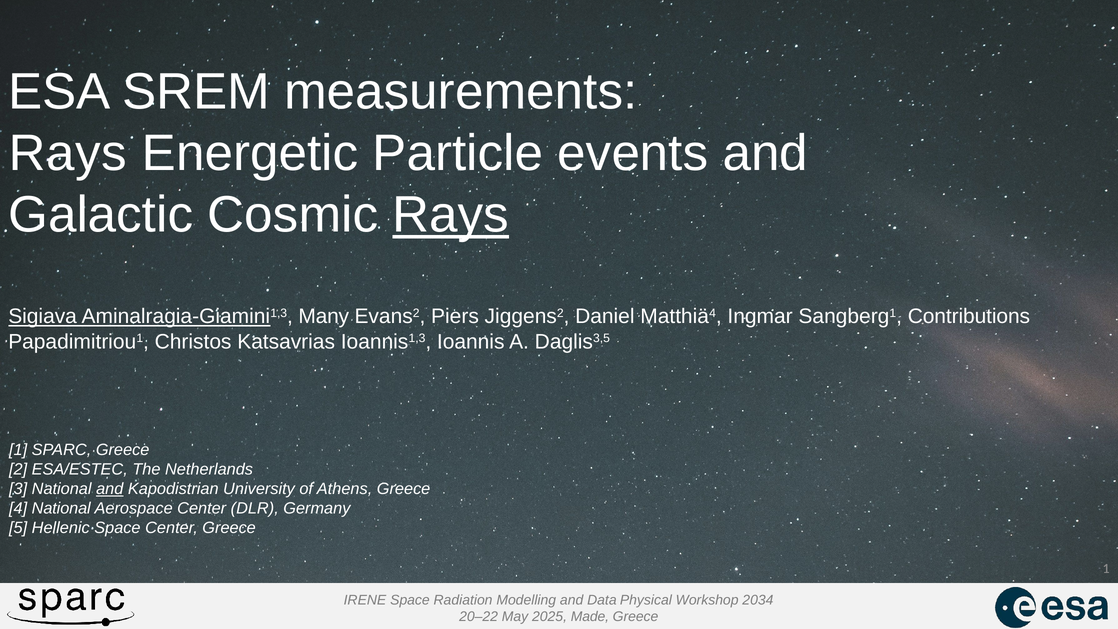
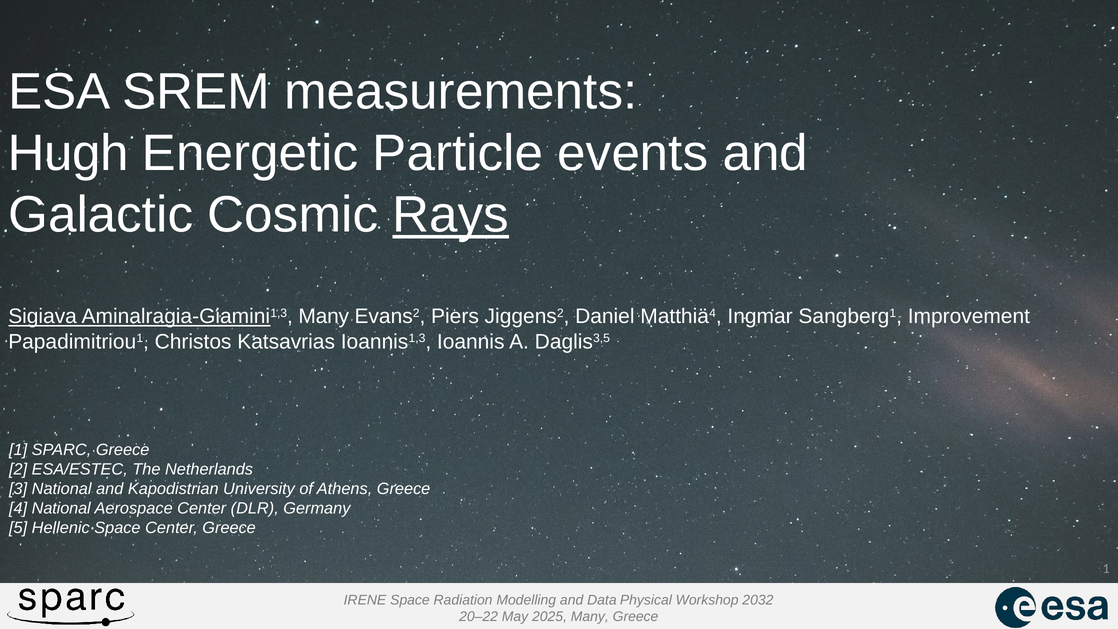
Rays at (68, 153): Rays -> Hugh
Contributions: Contributions -> Improvement
and at (110, 489) underline: present -> none
2034: 2034 -> 2032
2025 Made: Made -> Many
